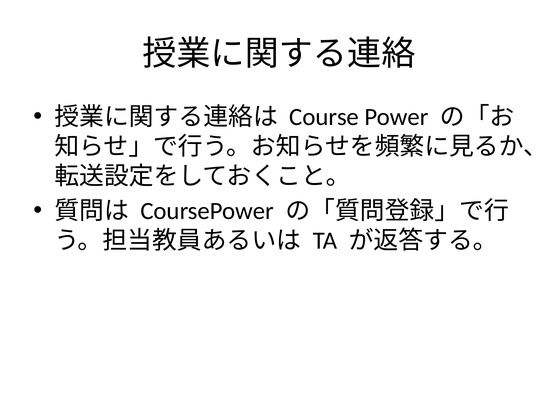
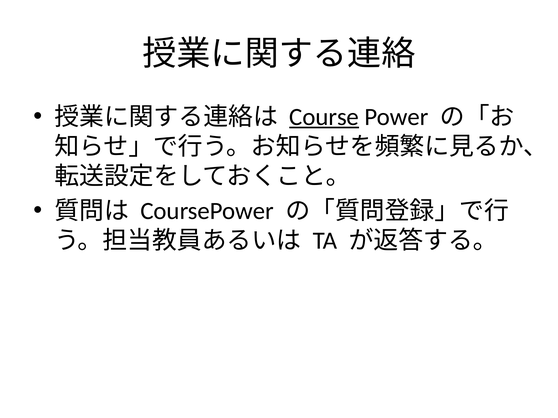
Course underline: none -> present
